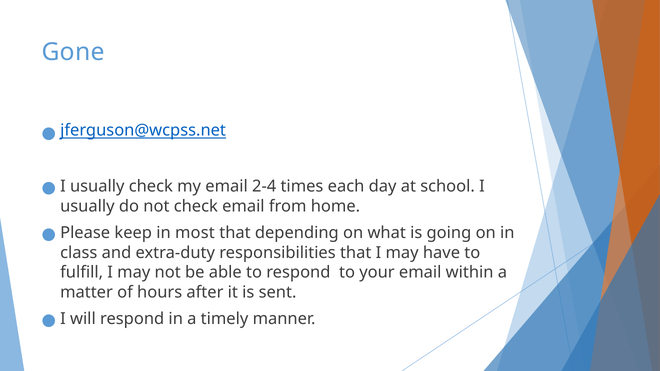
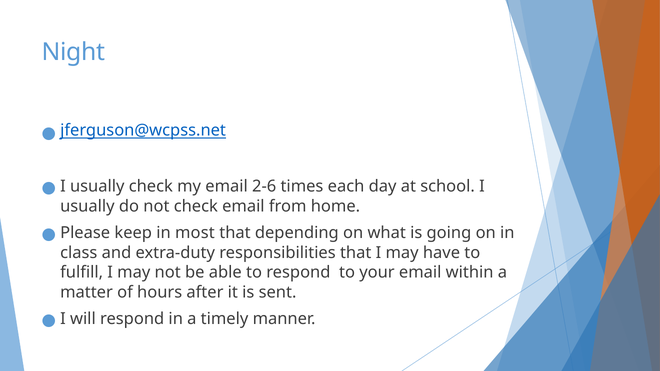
Gone: Gone -> Night
2-4: 2-4 -> 2-6
